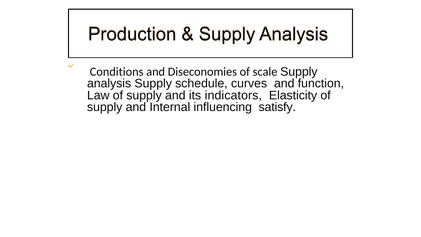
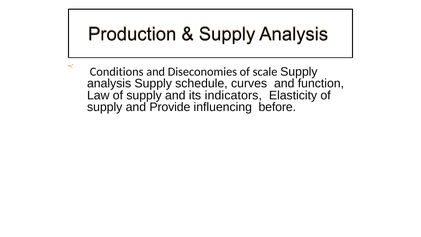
Internal: Internal -> Provide
satisfy: satisfy -> before
